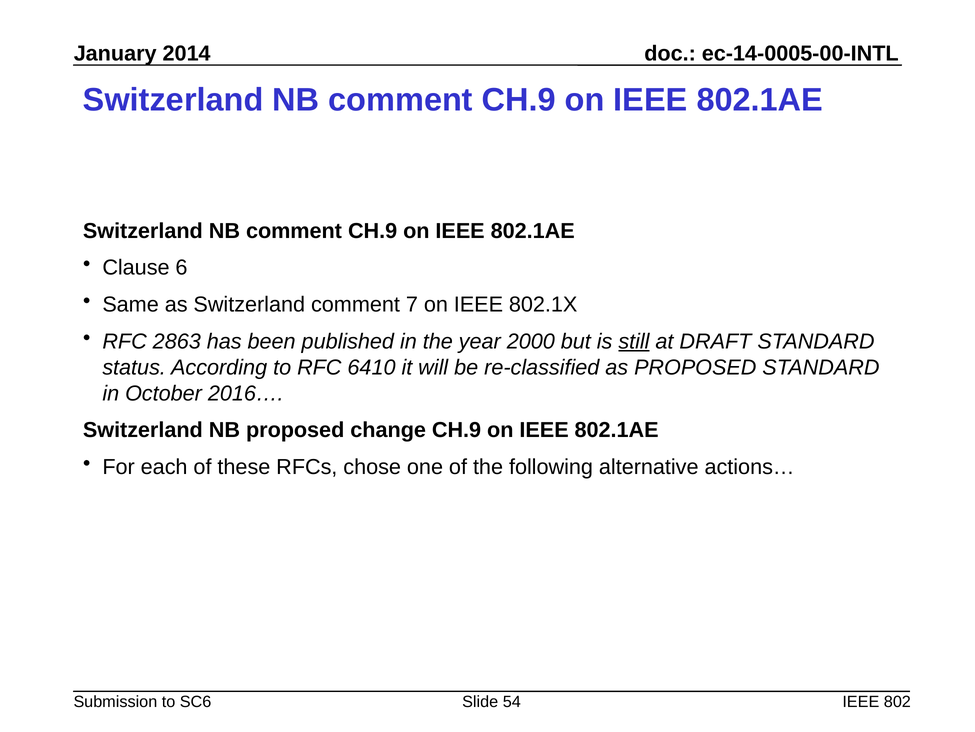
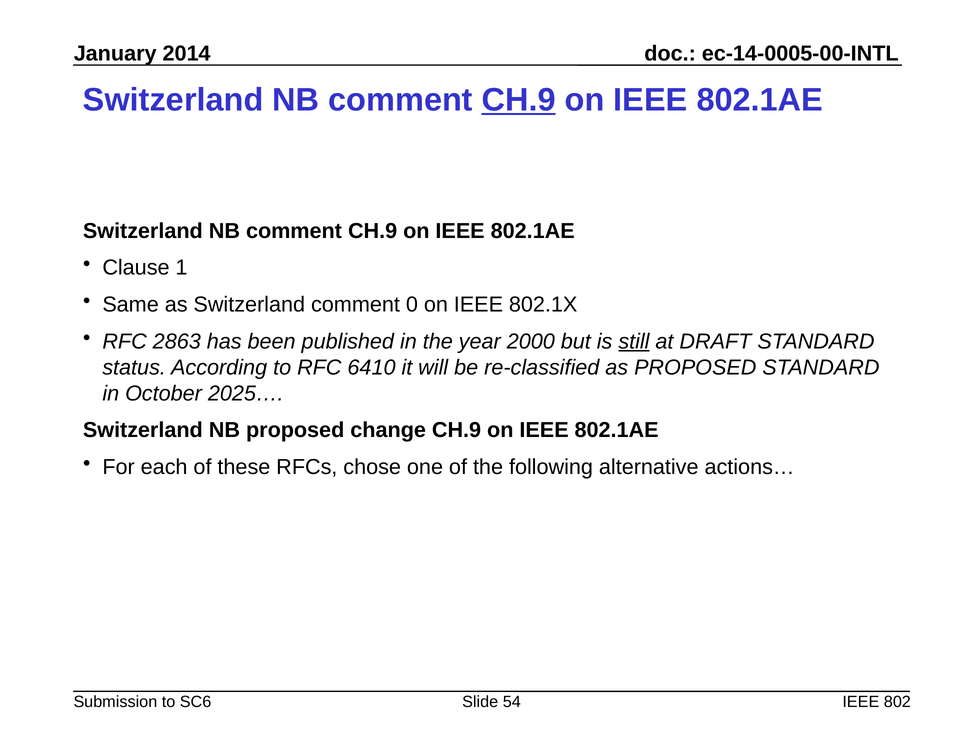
CH.9 at (519, 100) underline: none -> present
6: 6 -> 1
7: 7 -> 0
2016…: 2016… -> 2025…
